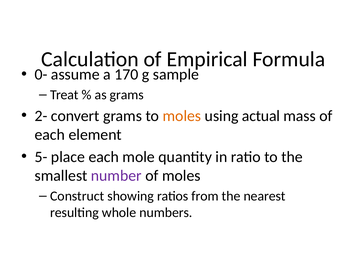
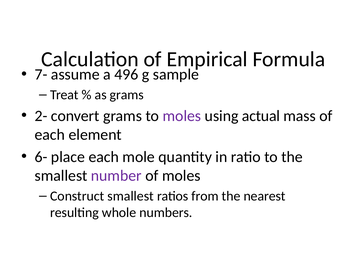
0-: 0- -> 7-
170: 170 -> 496
moles at (182, 116) colour: orange -> purple
5-: 5- -> 6-
Construct showing: showing -> smallest
